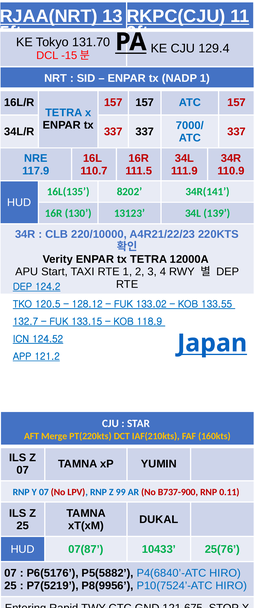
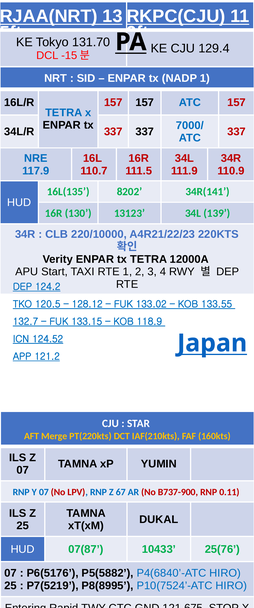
99: 99 -> 67
P8(9956: P8(9956 -> P8(8995
